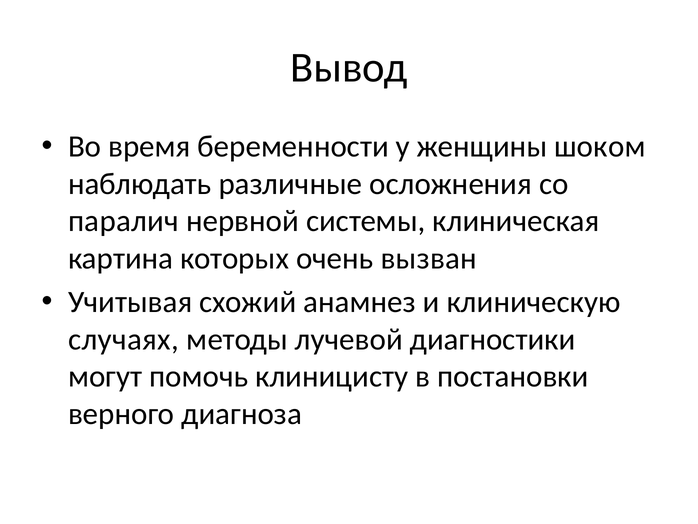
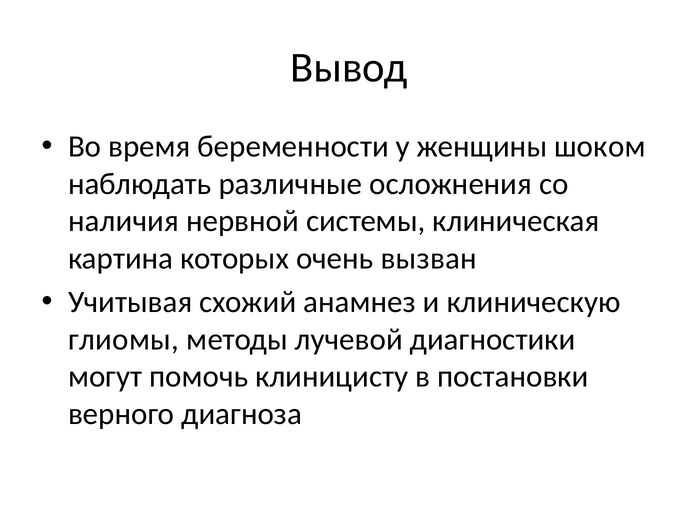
паралич: паралич -> наличия
случаях: случаях -> глиомы
